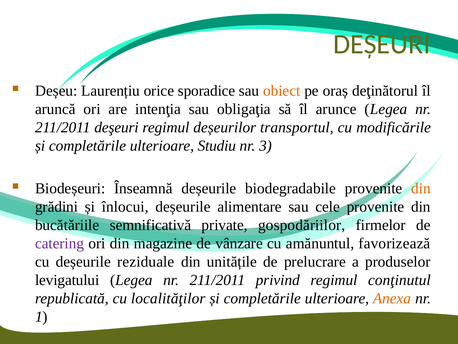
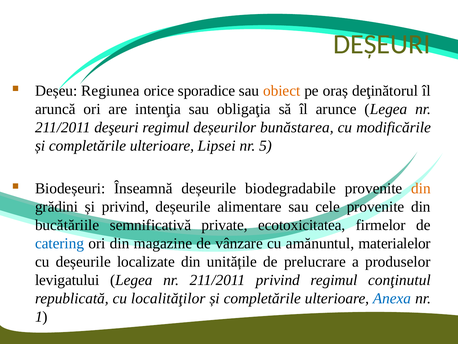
Laurențiu: Laurențiu -> Regiunea
transportul: transportul -> bunăstarea
Studiu: Studiu -> Lipsei
3: 3 -> 5
și înlocui: înlocui -> privind
gospodăriilor: gospodăriilor -> ecotoxicitatea
catering colour: purple -> blue
favorizează: favorizează -> materialelor
reziduale: reziduale -> localizate
Anexa colour: orange -> blue
